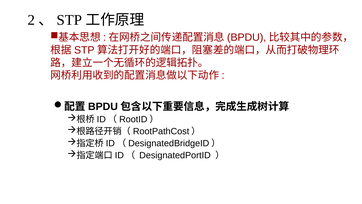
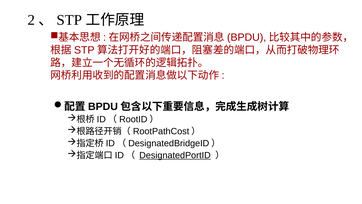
DesignatedPortID underline: none -> present
